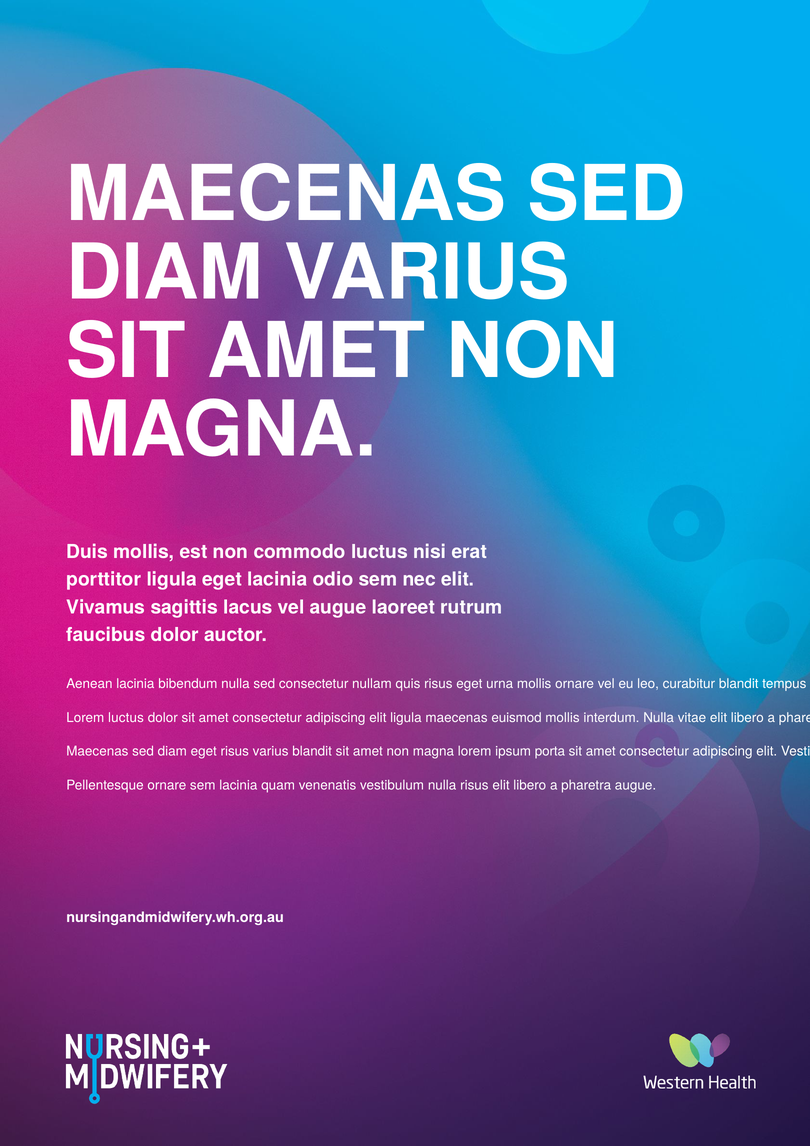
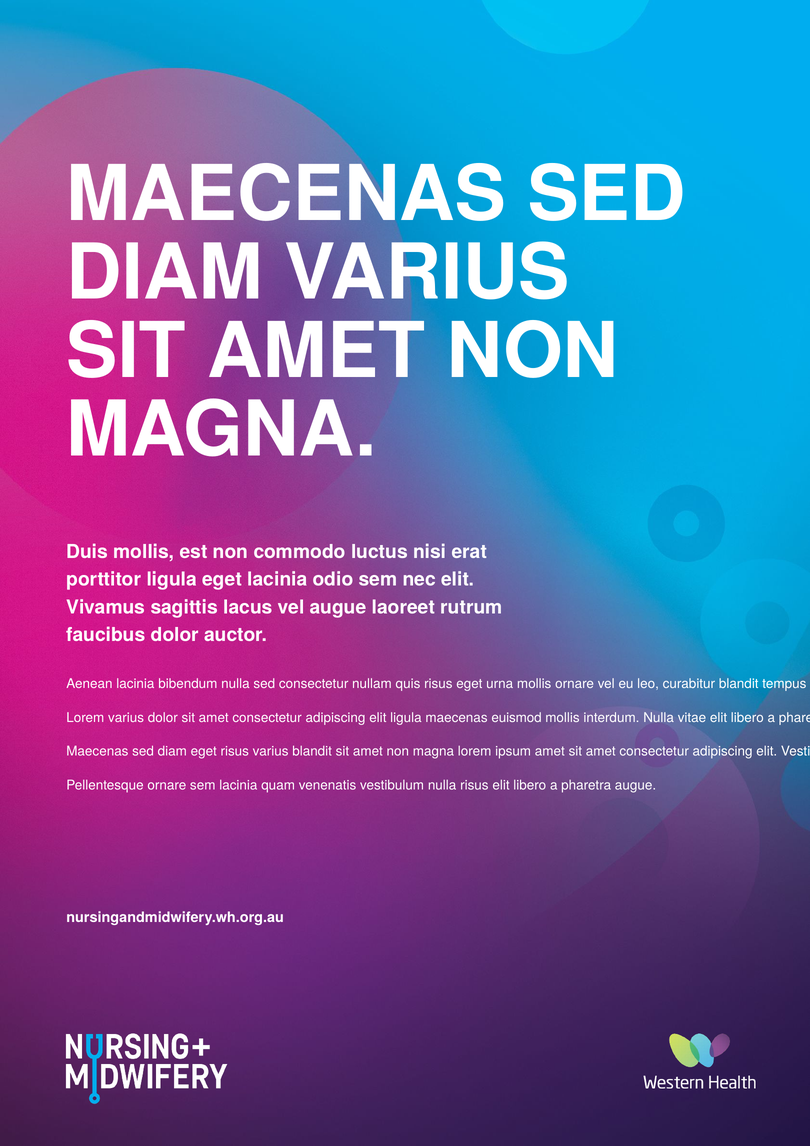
Lorem luctus: luctus -> varius
ipsum porta: porta -> amet
